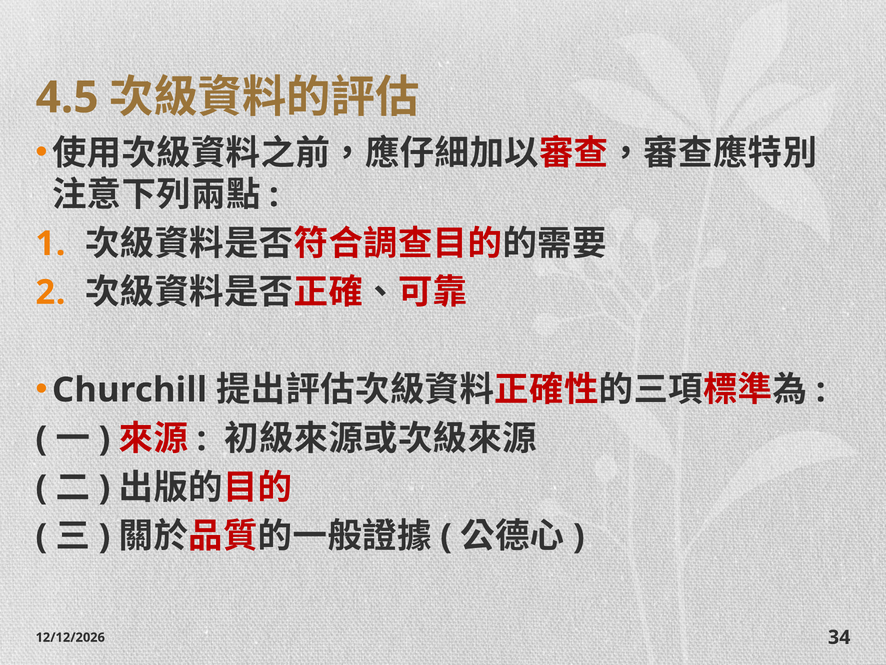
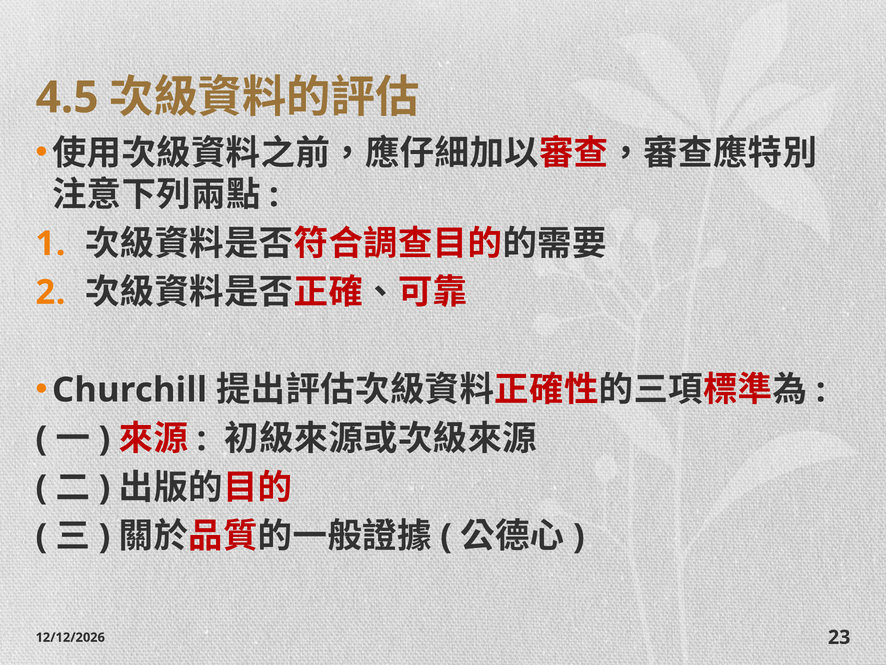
34: 34 -> 23
